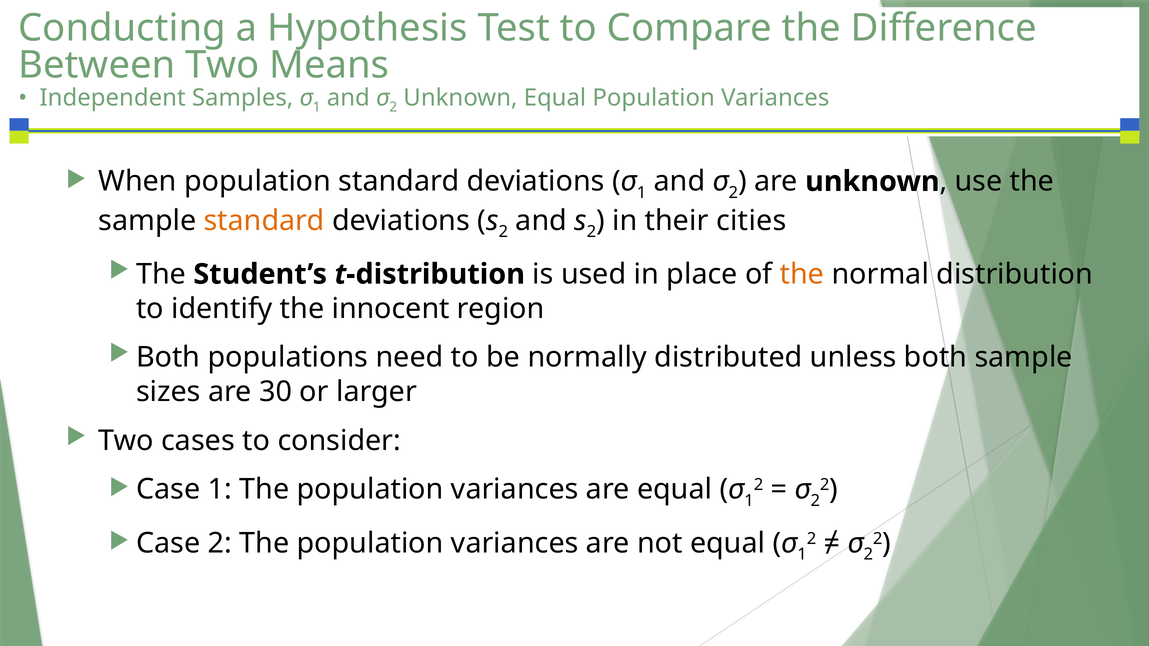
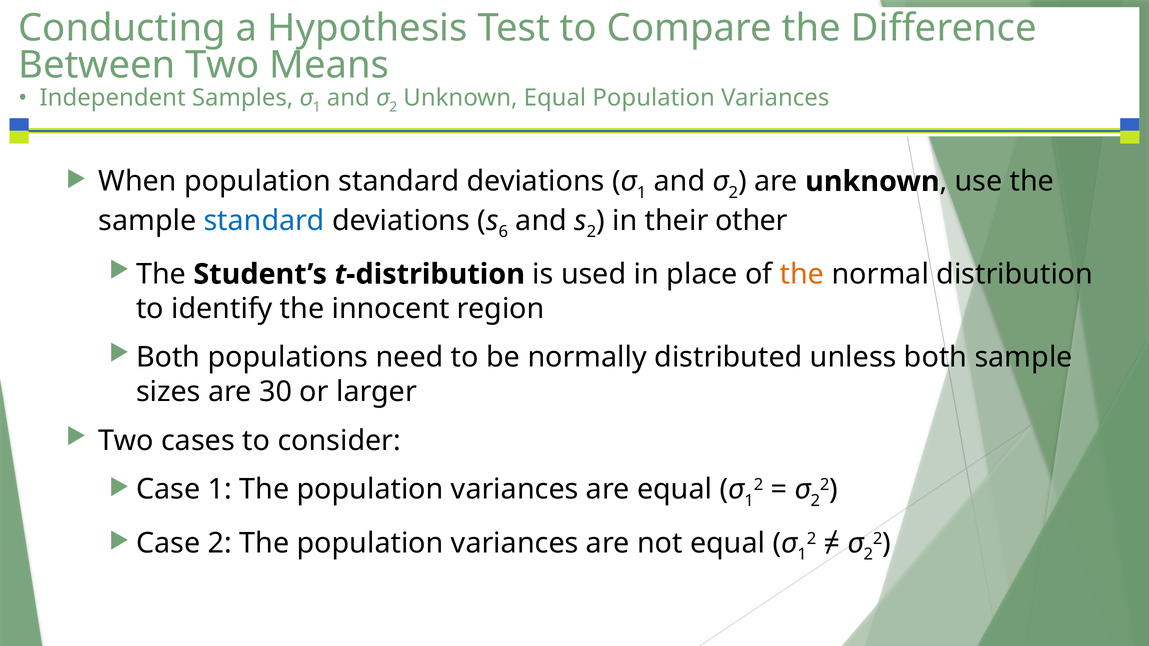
standard at (264, 221) colour: orange -> blue
2 at (503, 232): 2 -> 6
cities: cities -> other
